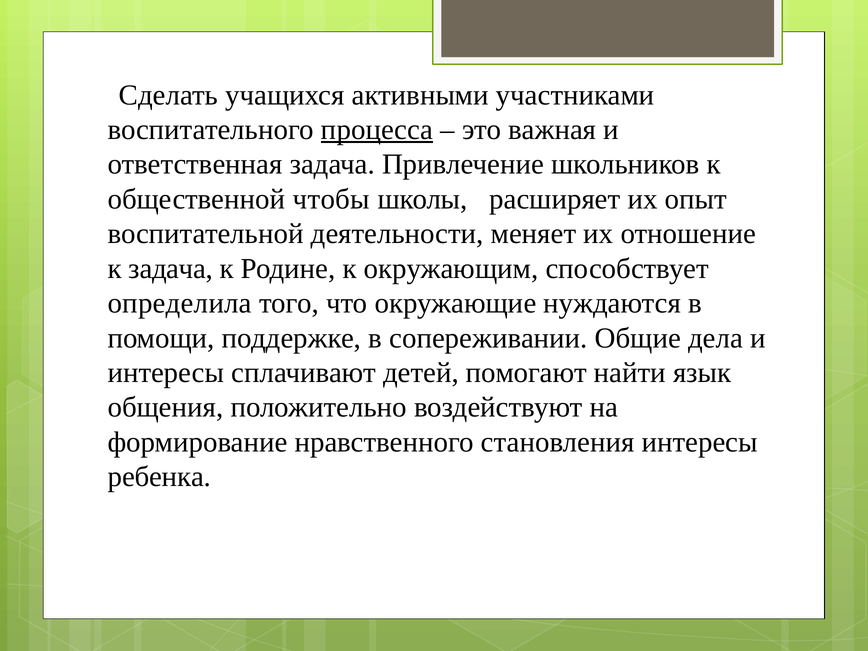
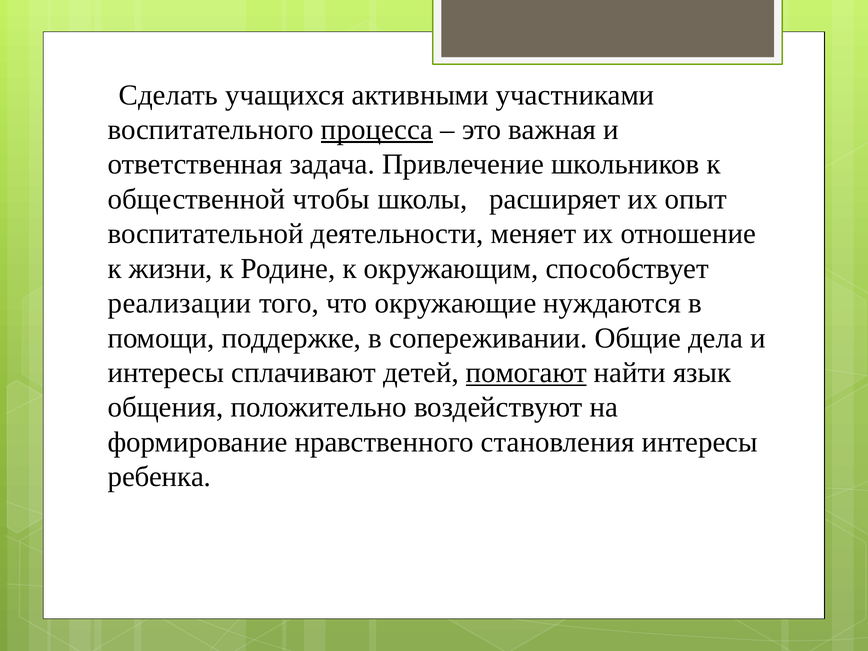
к задача: задача -> жизни
определила: определила -> реализации
помогают underline: none -> present
